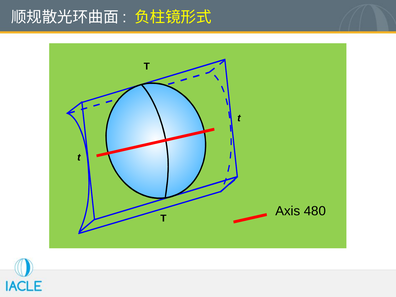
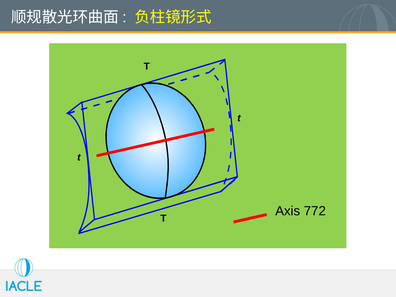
480: 480 -> 772
